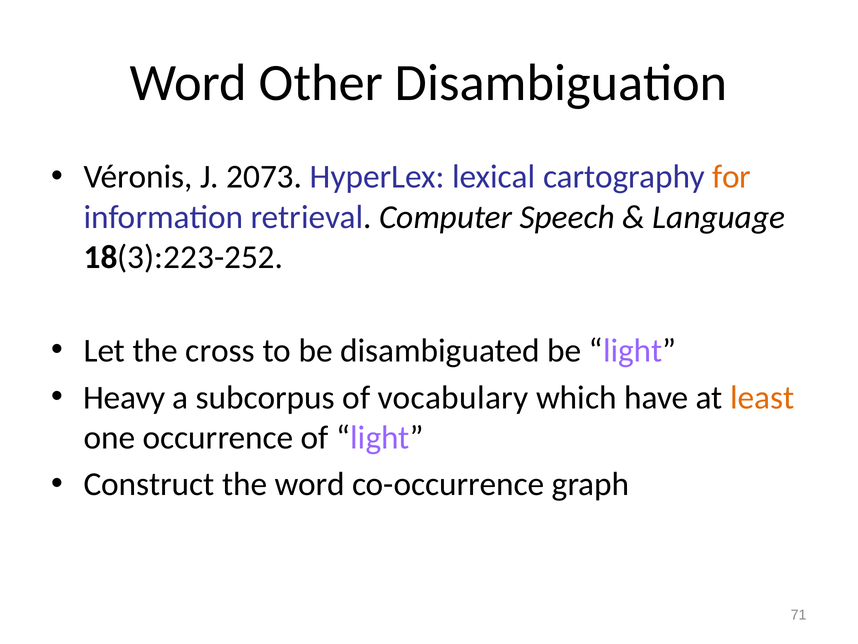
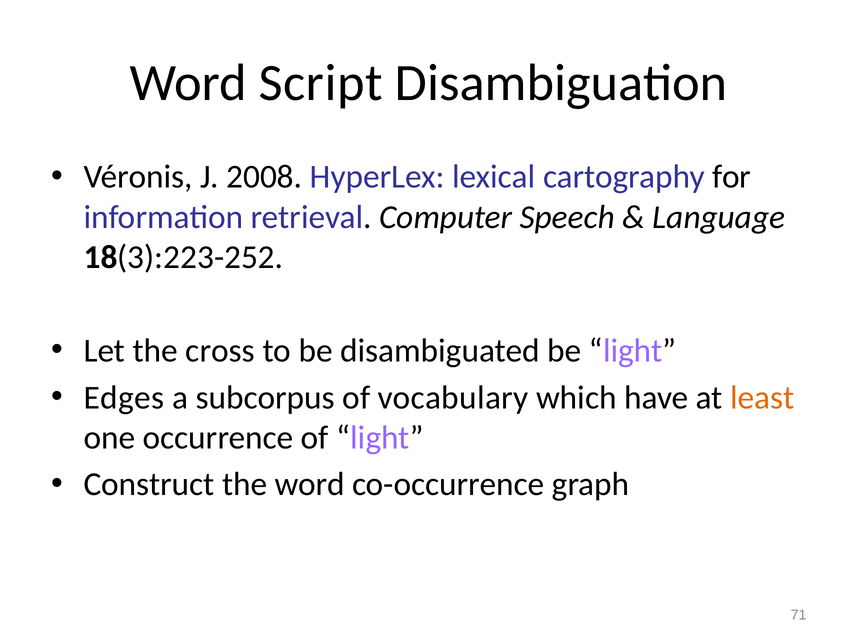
Other: Other -> Script
2073: 2073 -> 2008
for colour: orange -> black
Heavy: Heavy -> Edges
